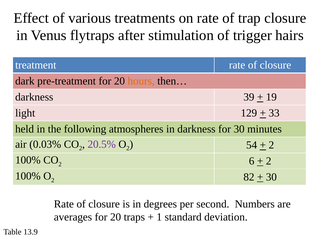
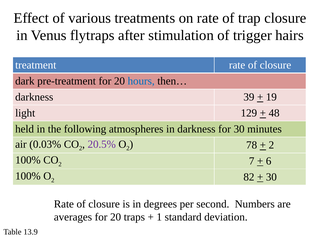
hours colour: orange -> blue
33: 33 -> 48
54: 54 -> 78
6: 6 -> 7
2 at (269, 161): 2 -> 6
